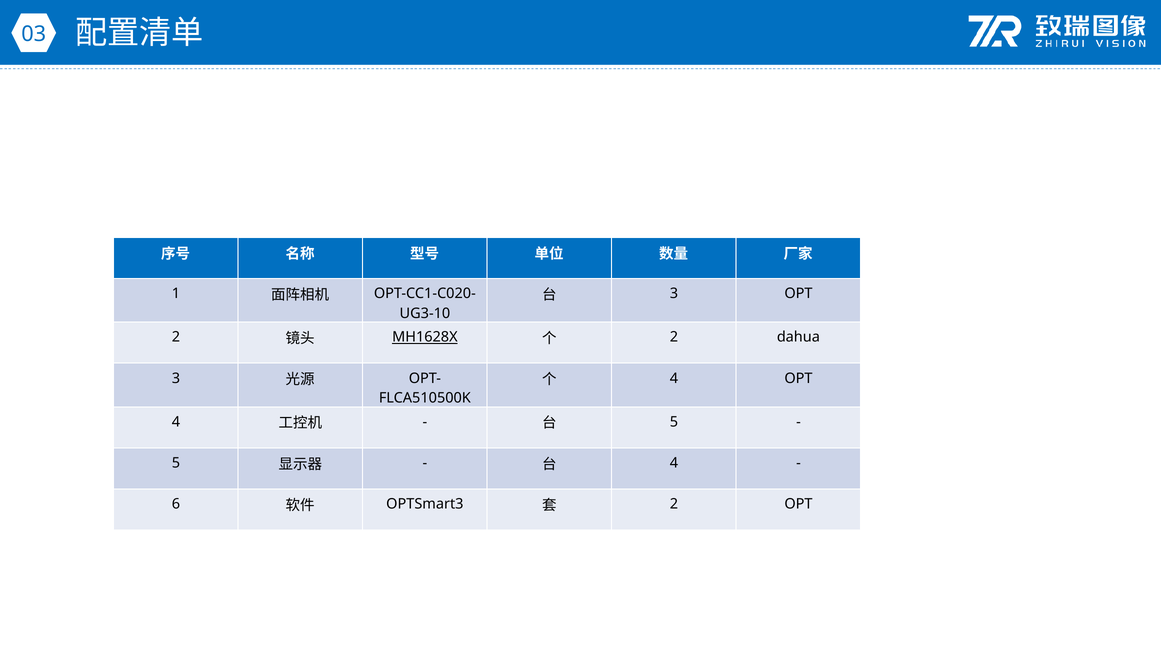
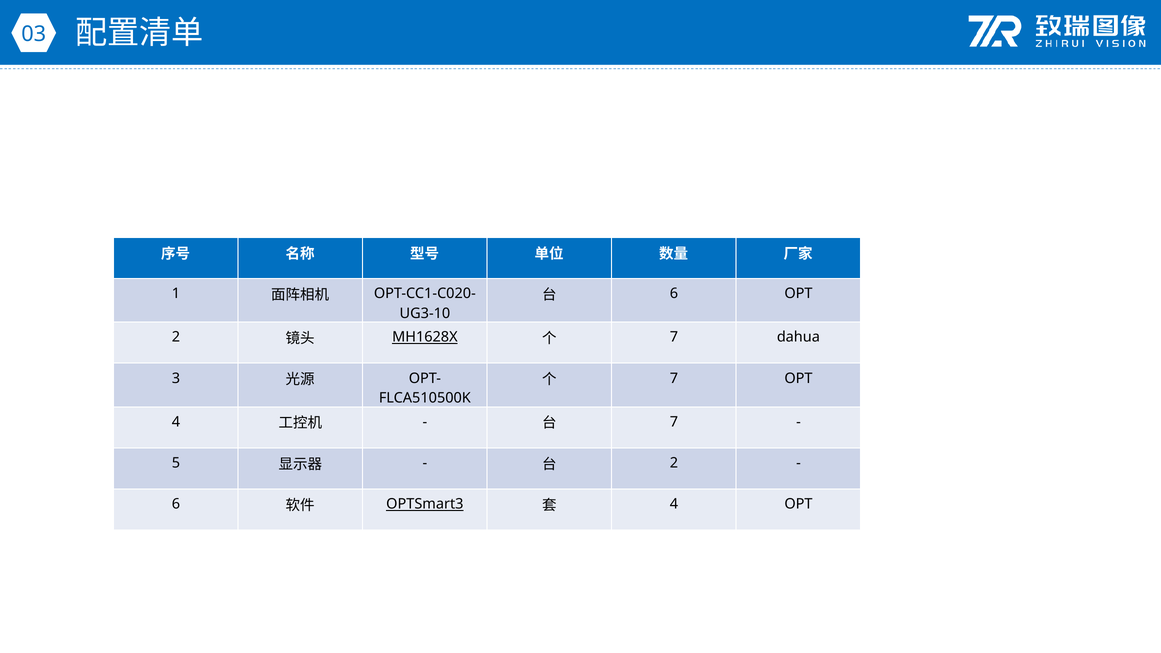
3 at (674, 294): 3 -> 6
2 at (674, 337): 2 -> 7
4 at (674, 378): 4 -> 7
5 at (674, 422): 5 -> 7
4 at (674, 463): 4 -> 2
OPTSmart3 underline: none -> present
2 at (674, 504): 2 -> 4
